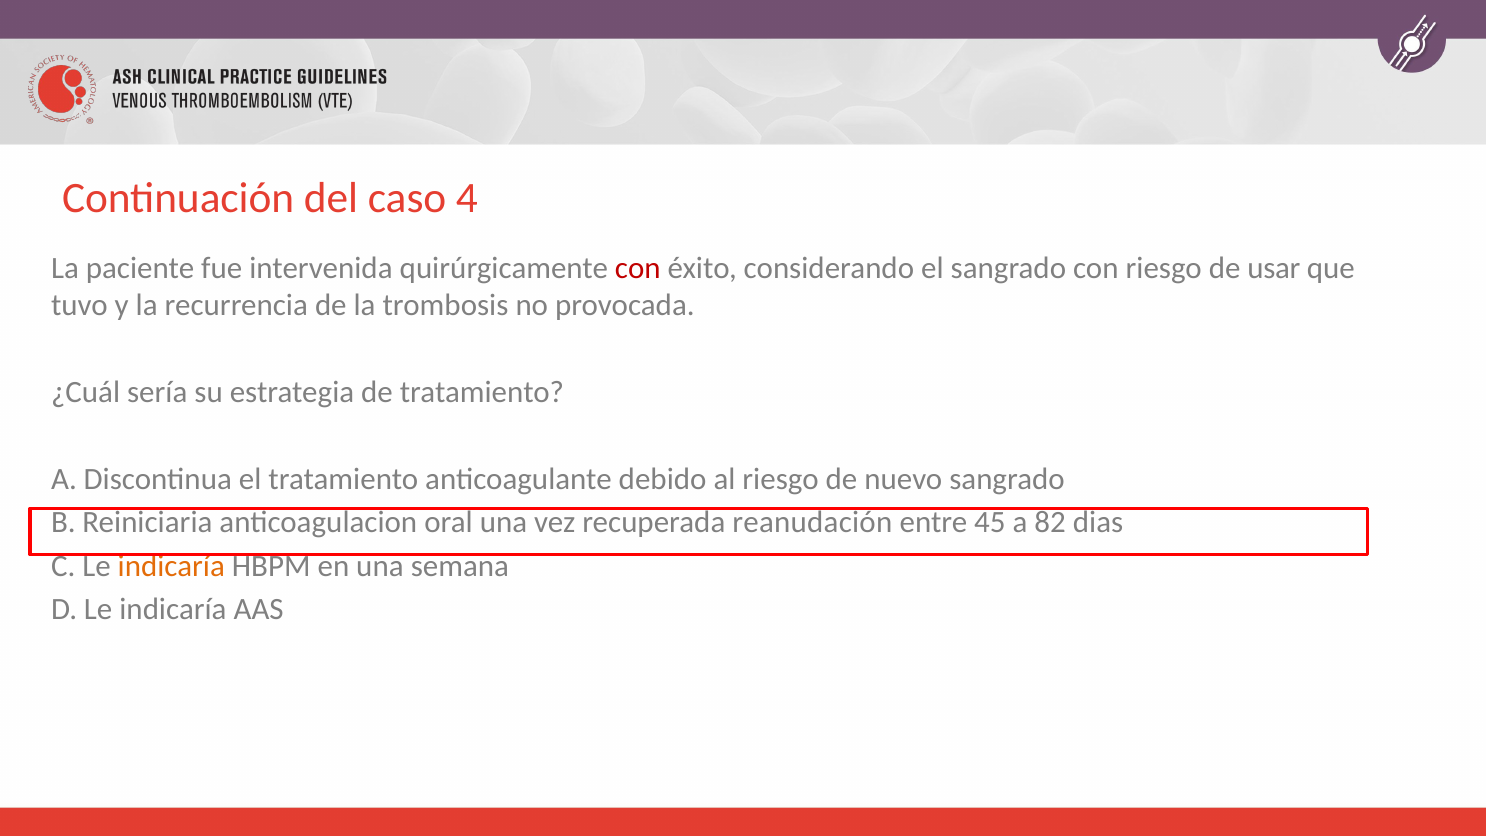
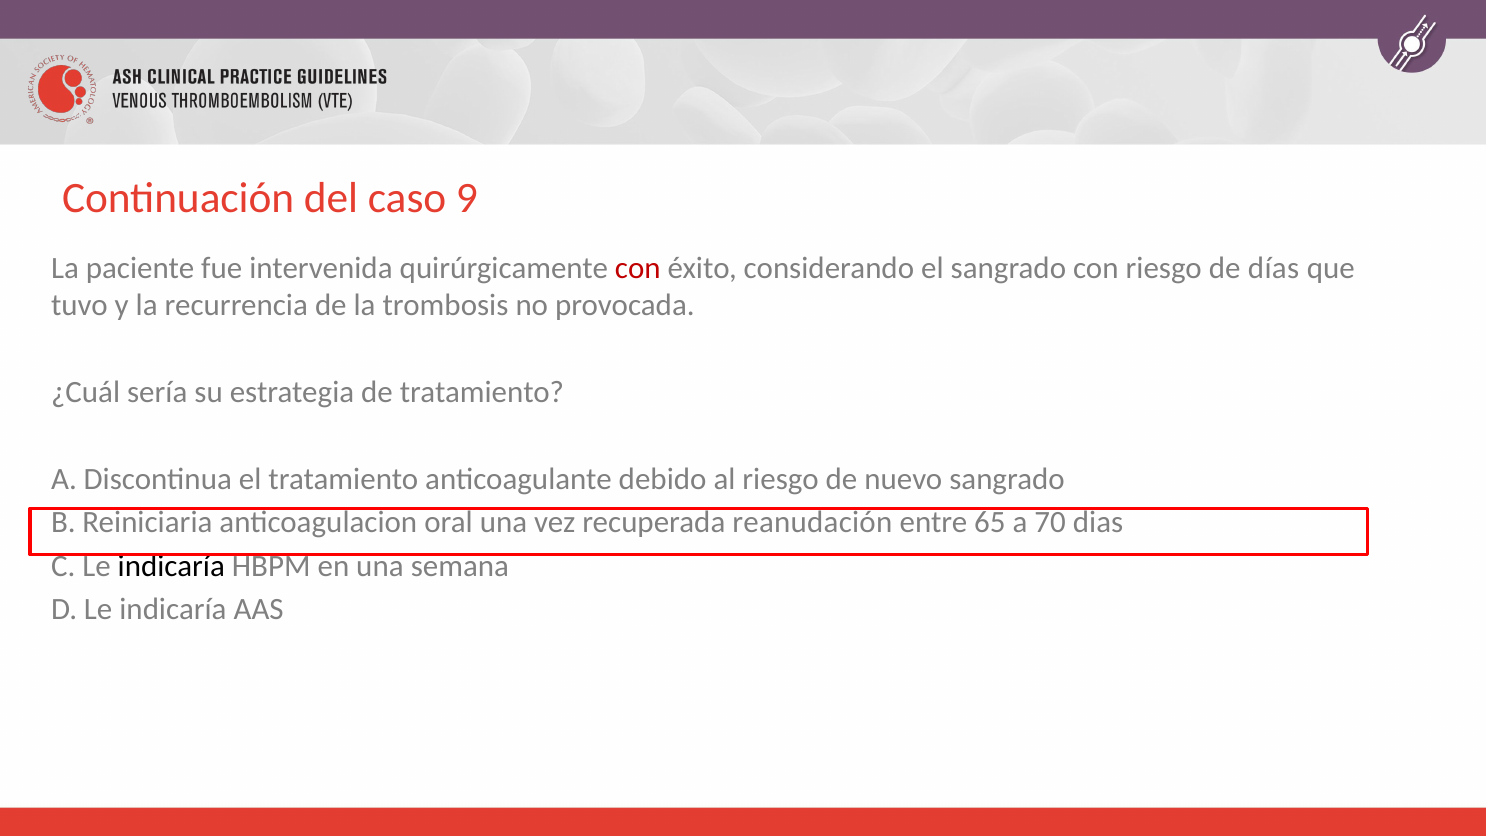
4: 4 -> 9
usar: usar -> días
45: 45 -> 65
82: 82 -> 70
indicaría at (171, 566) colour: orange -> black
